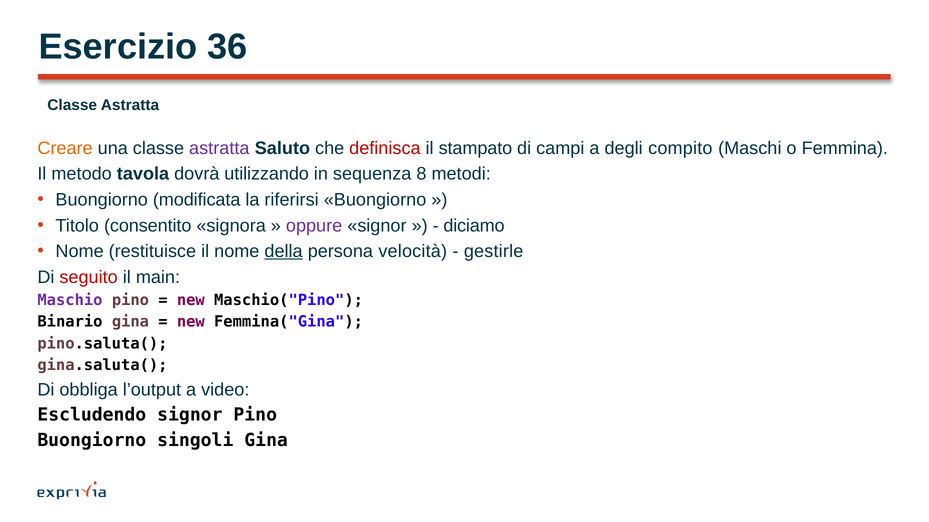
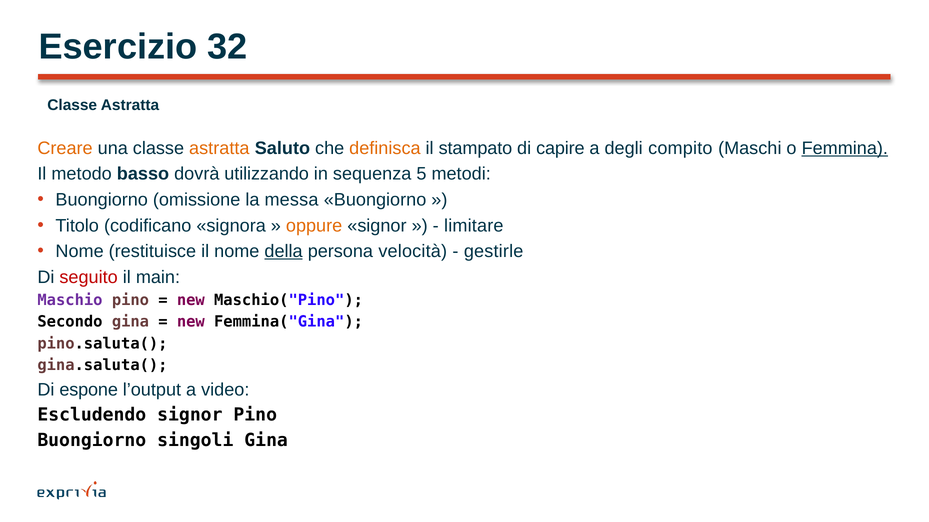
36: 36 -> 32
astratta at (219, 148) colour: purple -> orange
definisca colour: red -> orange
campi: campi -> capire
Femmina underline: none -> present
tavola: tavola -> basso
8: 8 -> 5
modificata: modificata -> omissione
riferirsi: riferirsi -> messa
consentito: consentito -> codificano
oppure colour: purple -> orange
diciamo: diciamo -> limitare
Binario: Binario -> Secondo
obbliga: obbliga -> espone
